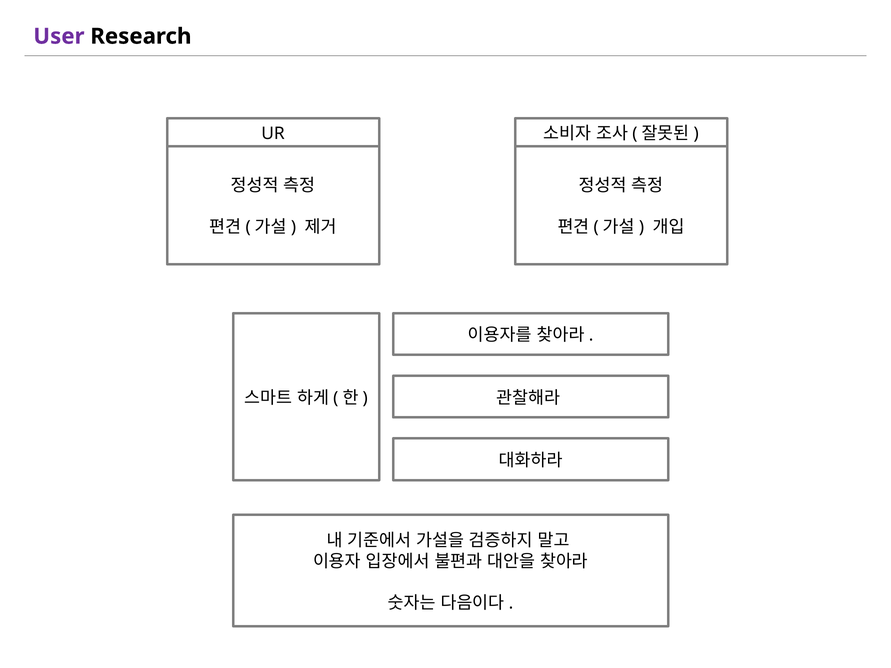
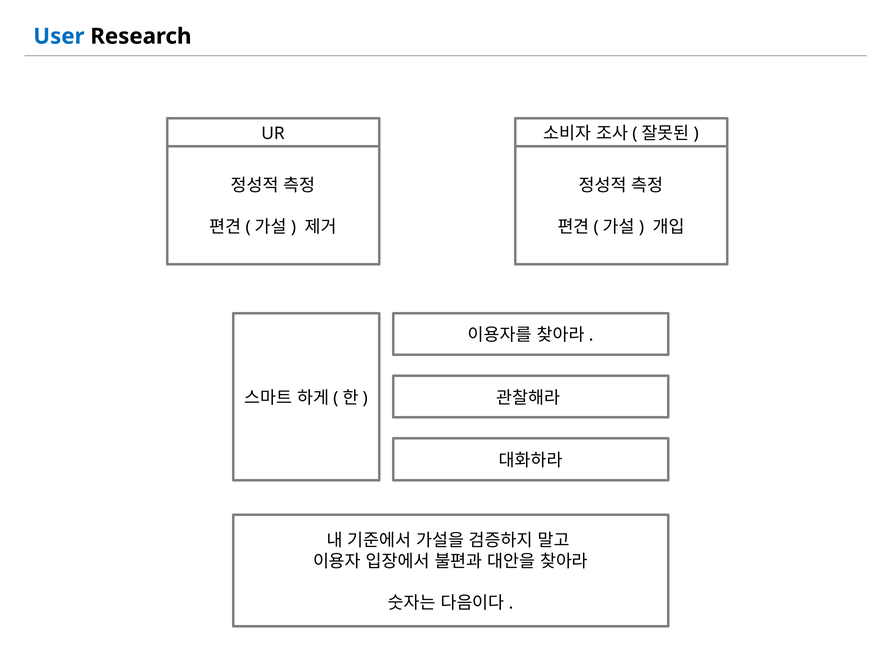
User colour: purple -> blue
